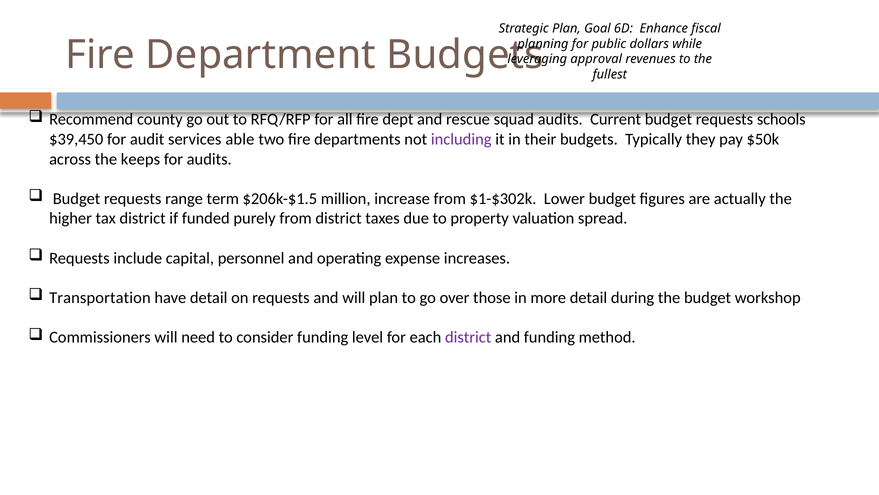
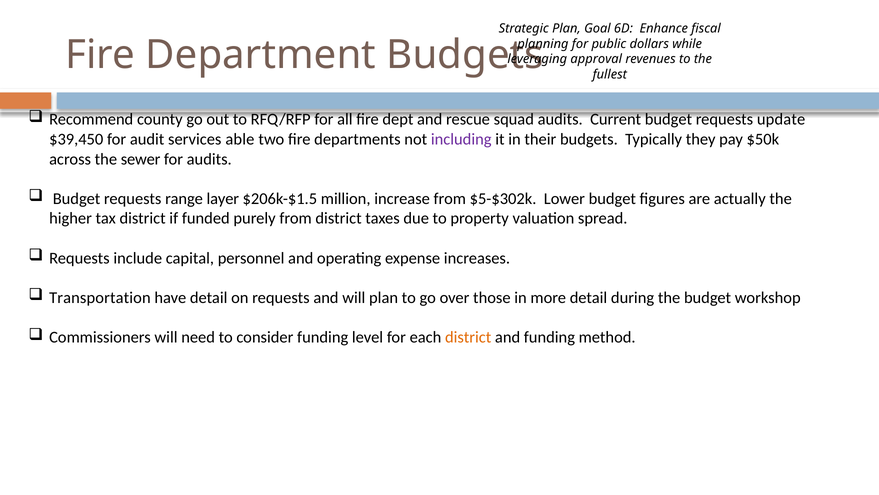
schools: schools -> update
keeps: keeps -> sewer
term: term -> layer
$1-$302k: $1-$302k -> $5-$302k
district at (468, 337) colour: purple -> orange
